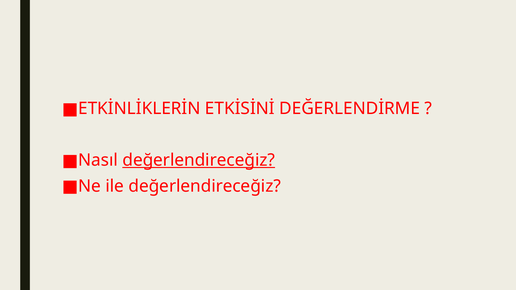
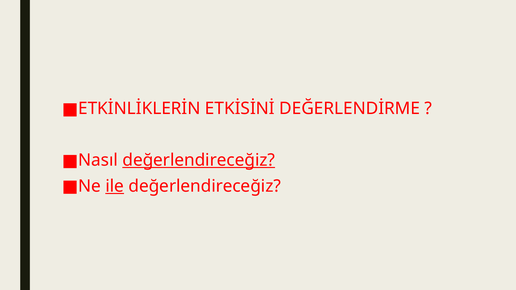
ile underline: none -> present
